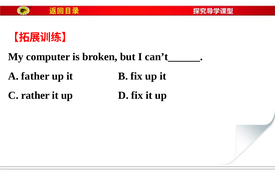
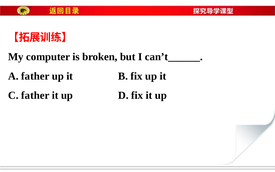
C rather: rather -> father
